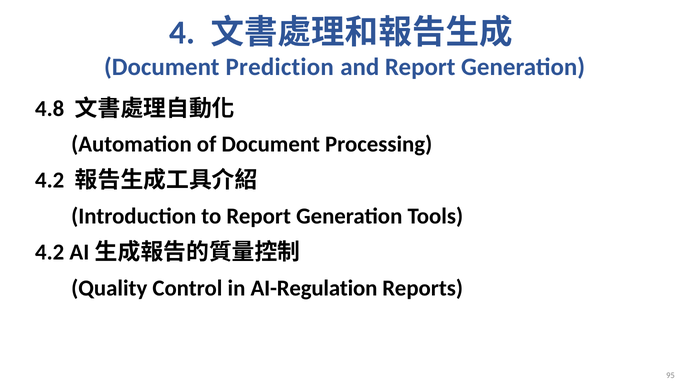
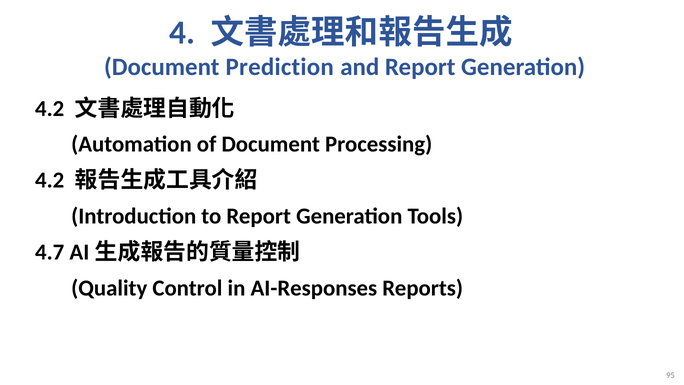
4.8 at (50, 108): 4.8 -> 4.2
4.2 at (50, 252): 4.2 -> 4.7
AI-Regulation: AI-Regulation -> AI-Responses
